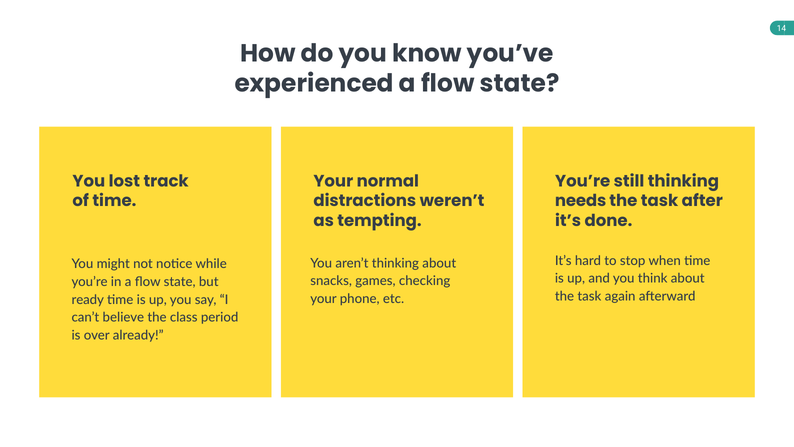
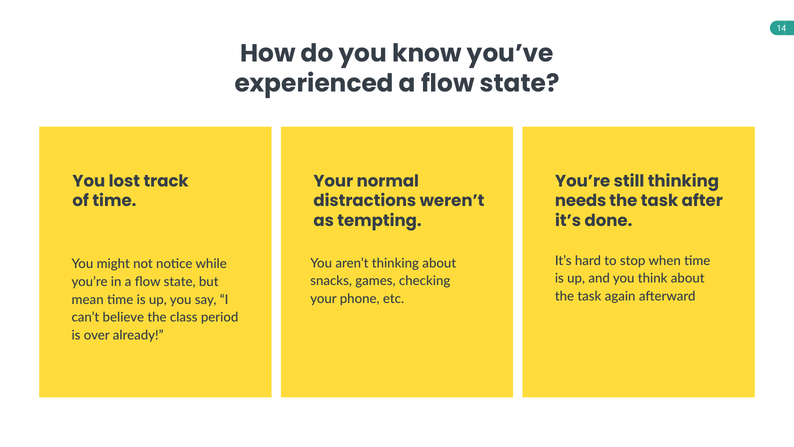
ready: ready -> mean
